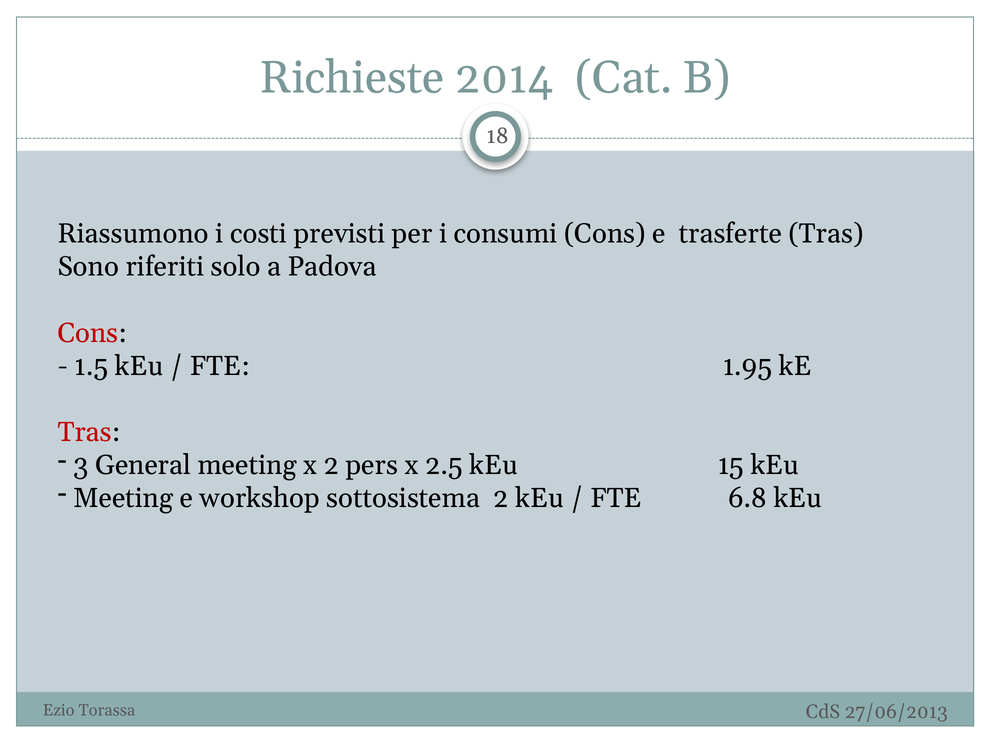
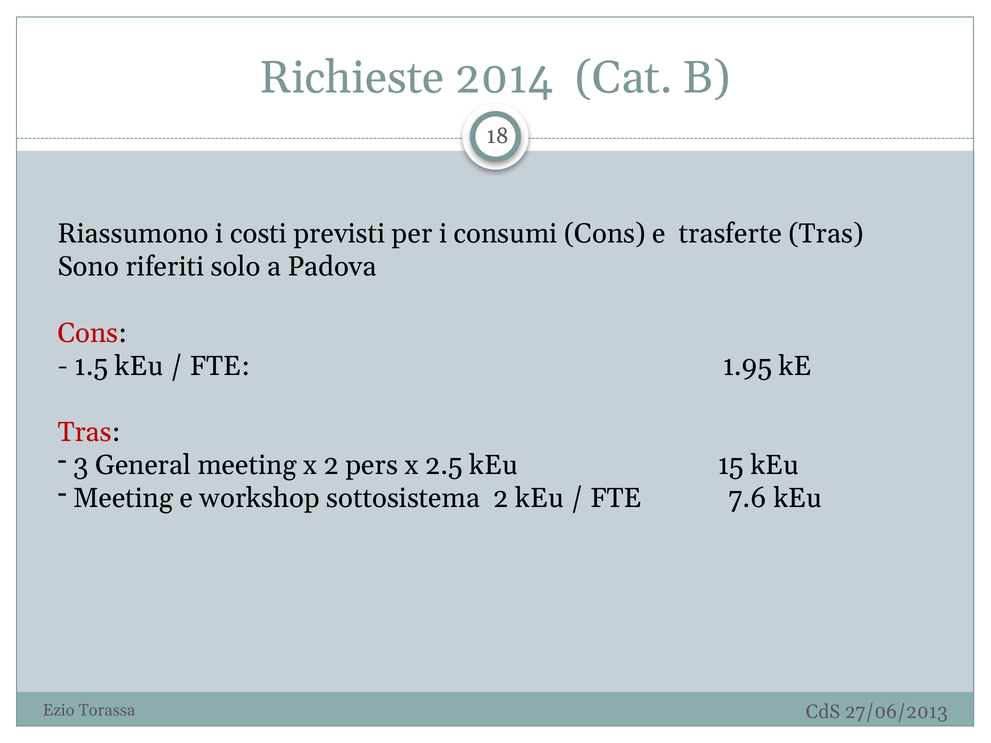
6.8: 6.8 -> 7.6
